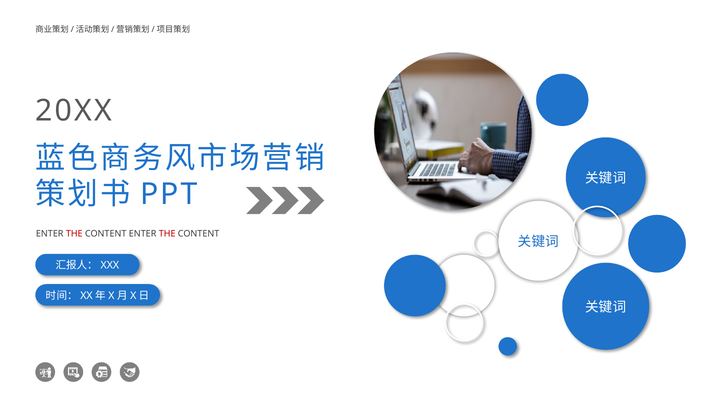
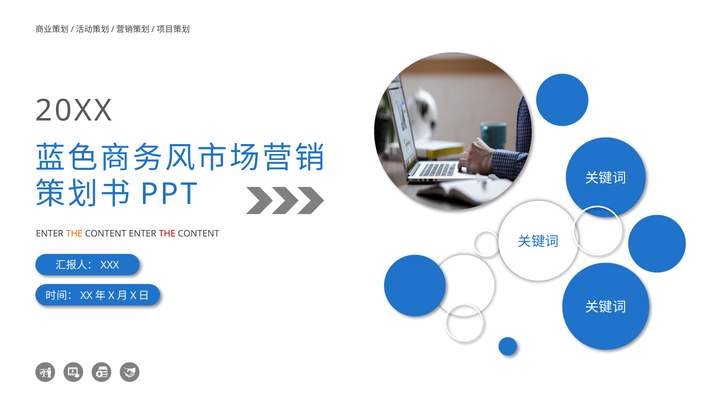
THE at (74, 234) colour: red -> orange
